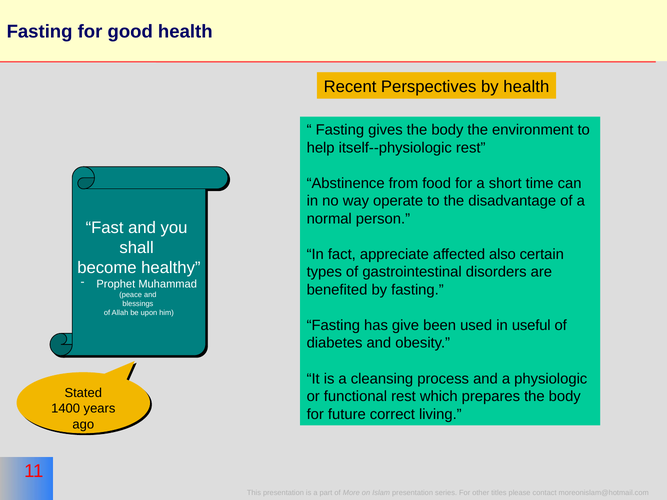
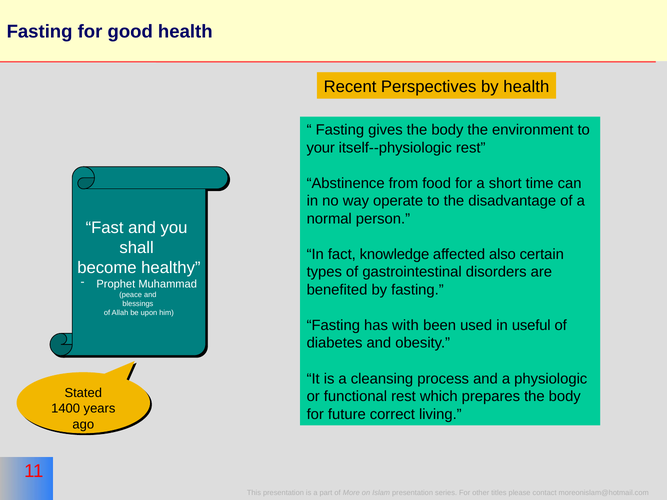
help: help -> your
appreciate: appreciate -> knowledge
give: give -> with
